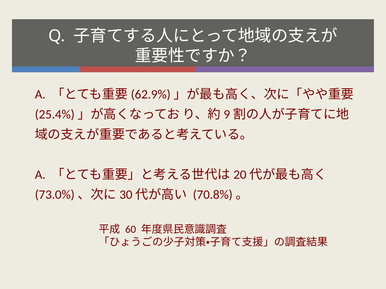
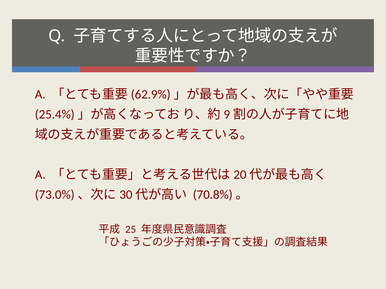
60: 60 -> 25
